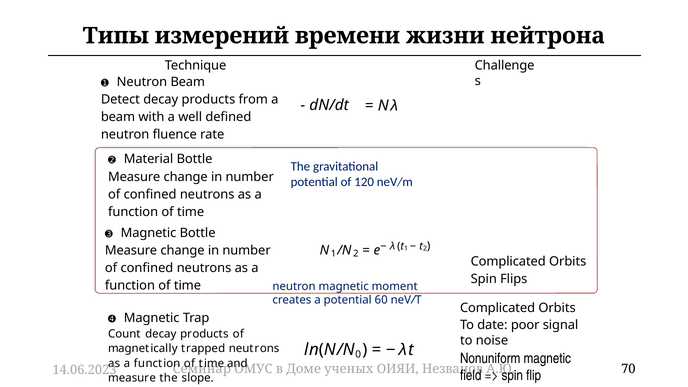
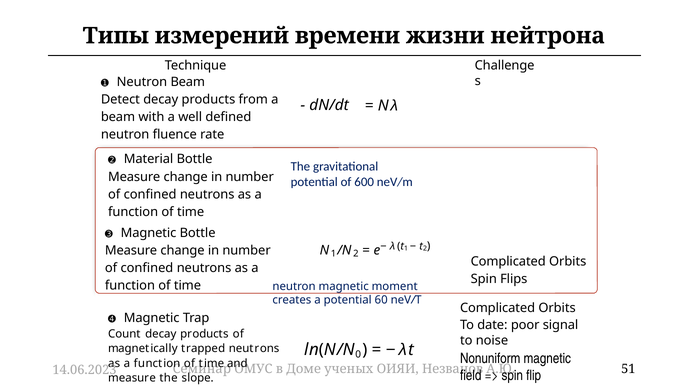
120: 120 -> 600
70: 70 -> 51
